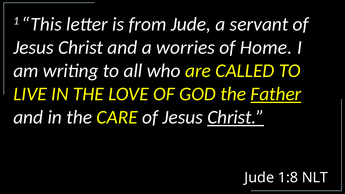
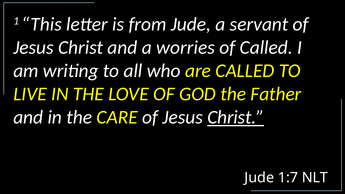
of Home: Home -> Called
Father underline: present -> none
1:8: 1:8 -> 1:7
